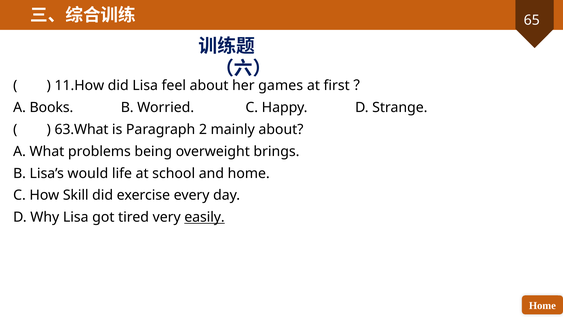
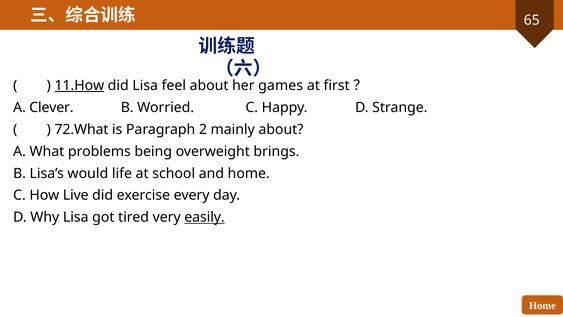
11.How underline: none -> present
Books: Books -> Clever
63.What: 63.What -> 72.What
Skill: Skill -> Live
